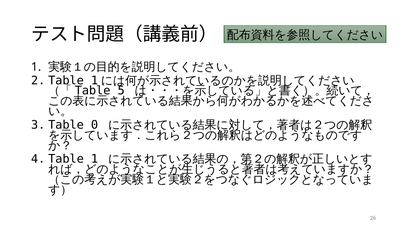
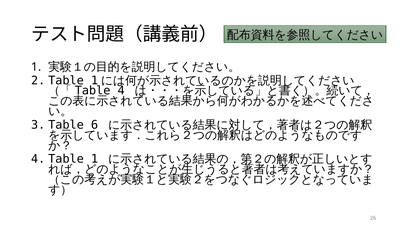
5 at (121, 91): 5 -> 4
0: 0 -> 6
